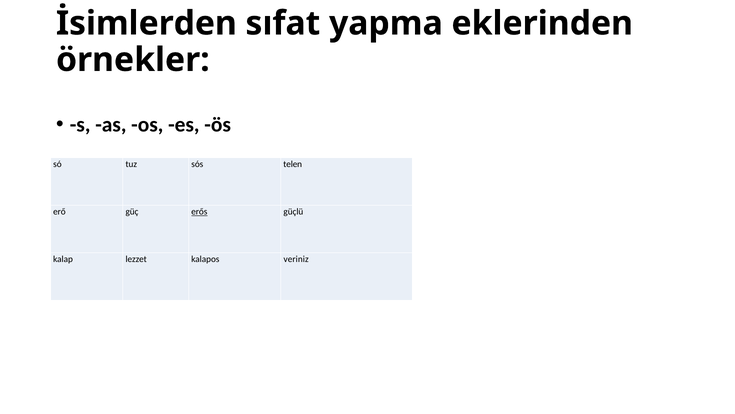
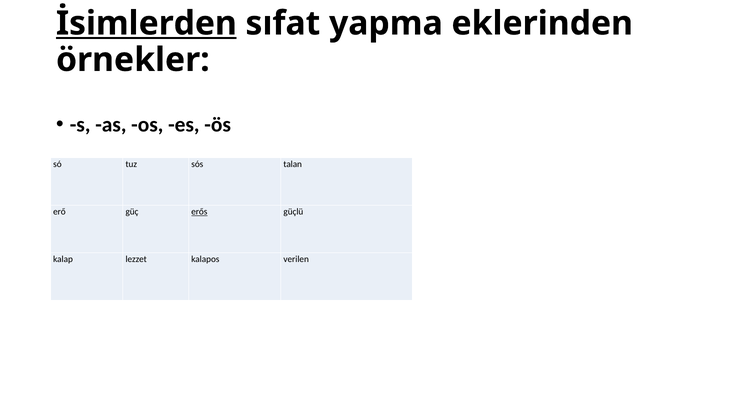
İsimlerden underline: none -> present
telen: telen -> talan
veriniz: veriniz -> verilen
